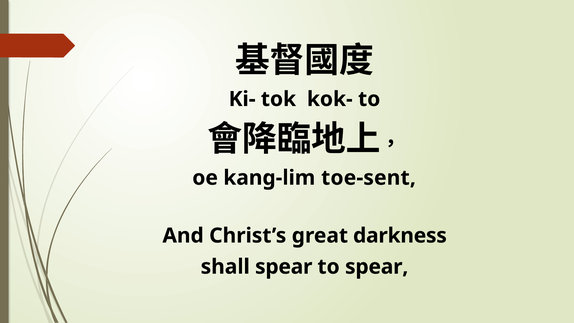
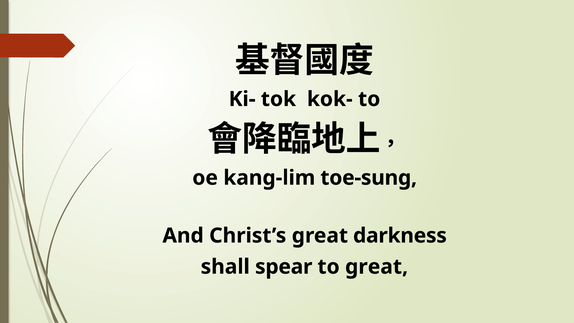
toe-sent: toe-sent -> toe-sung
to spear: spear -> great
